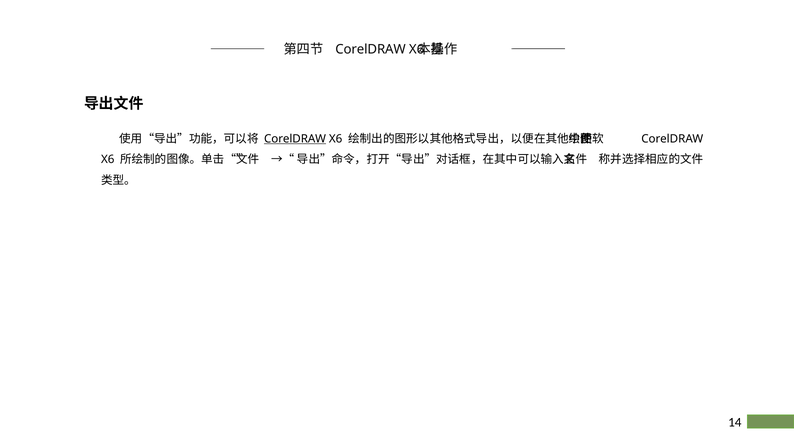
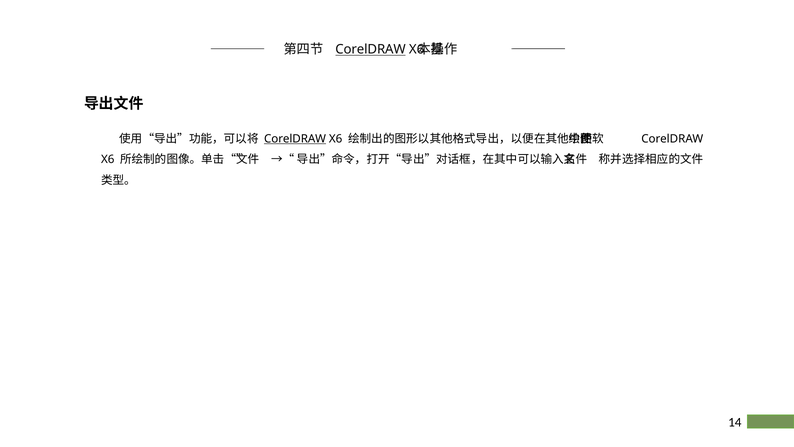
CorelDRAW at (371, 50) underline: none -> present
